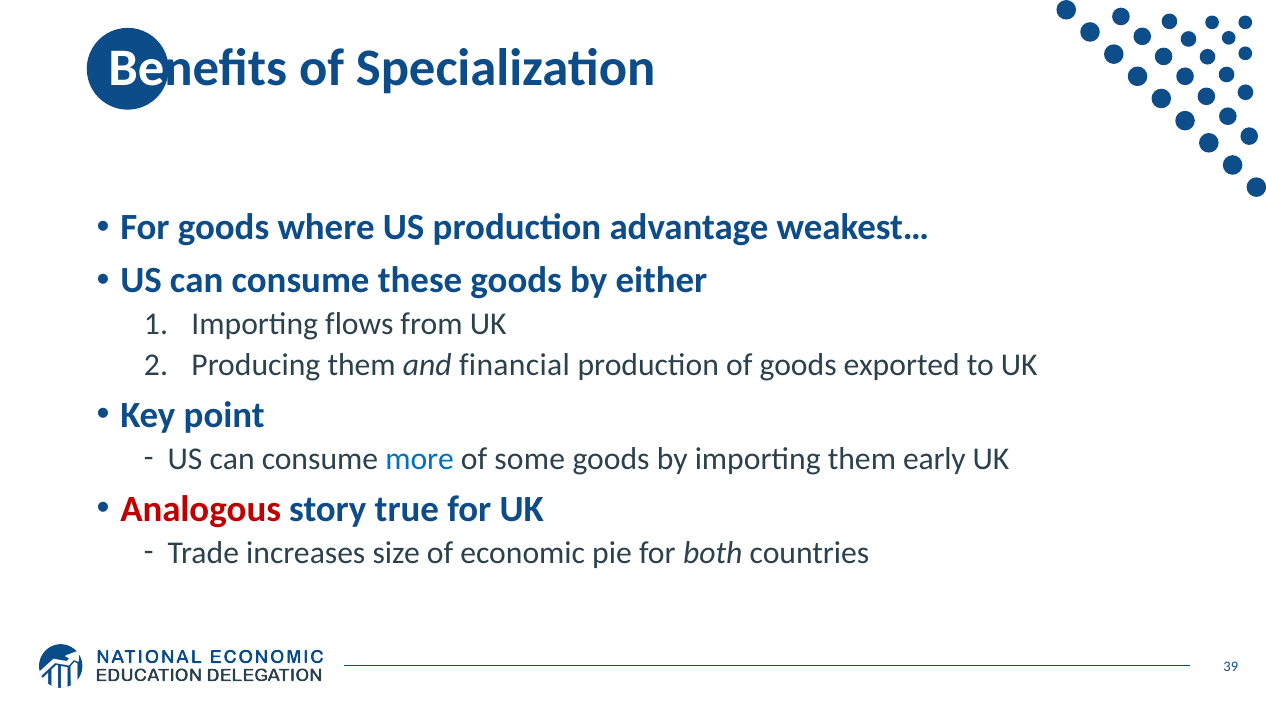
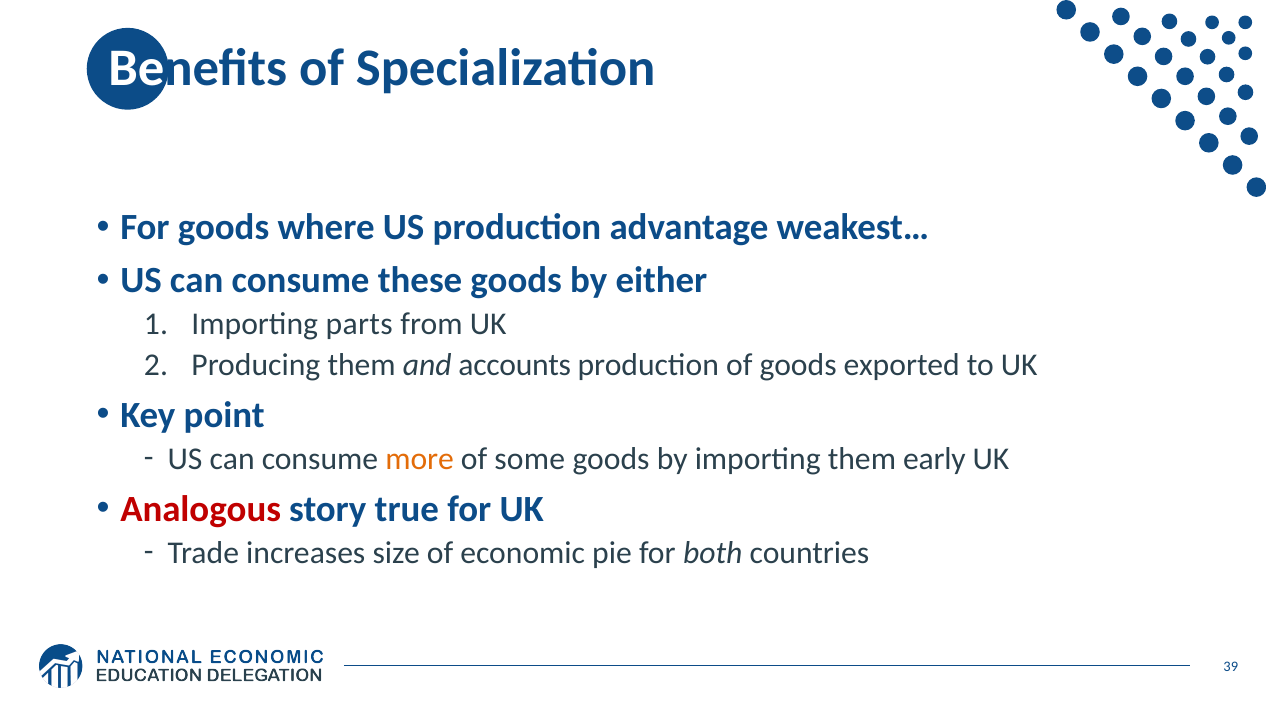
flows: flows -> parts
financial: financial -> accounts
more colour: blue -> orange
